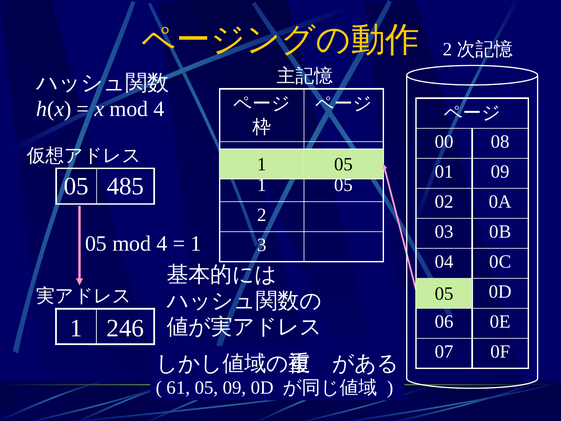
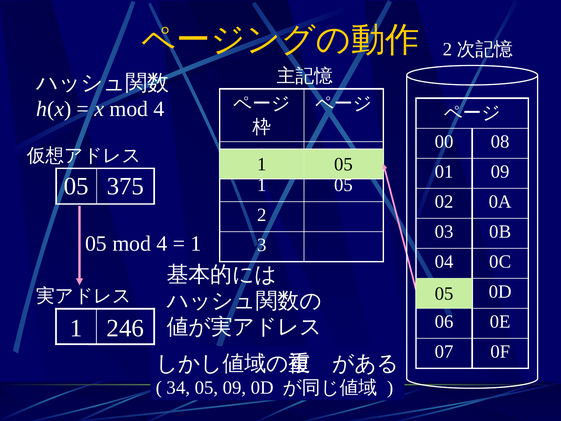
485: 485 -> 375
61: 61 -> 34
